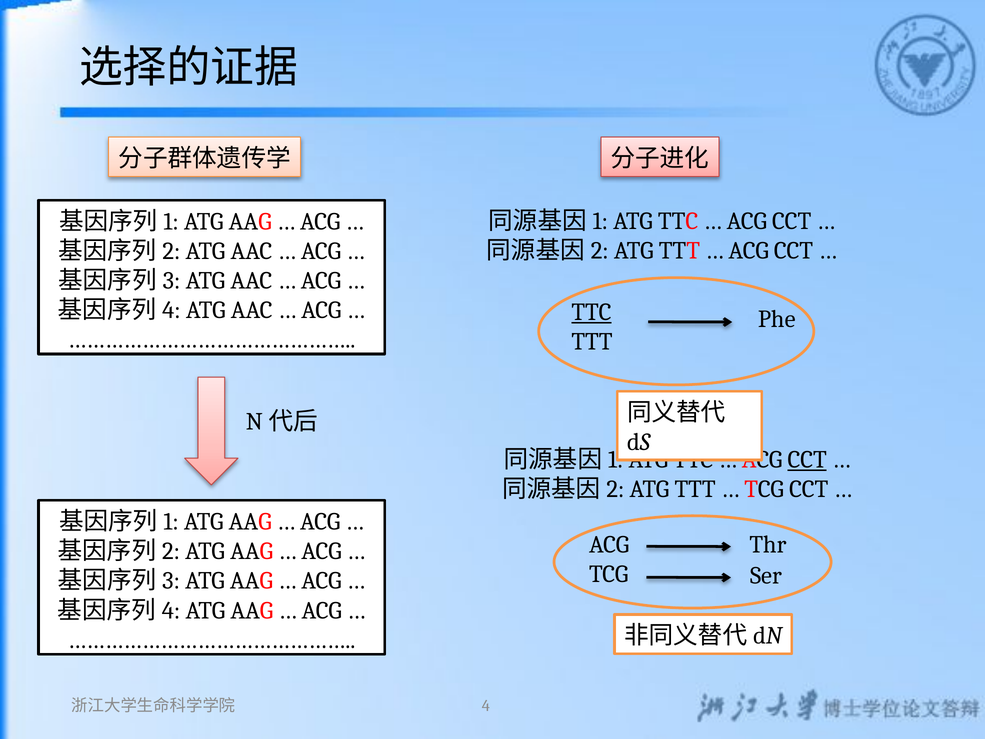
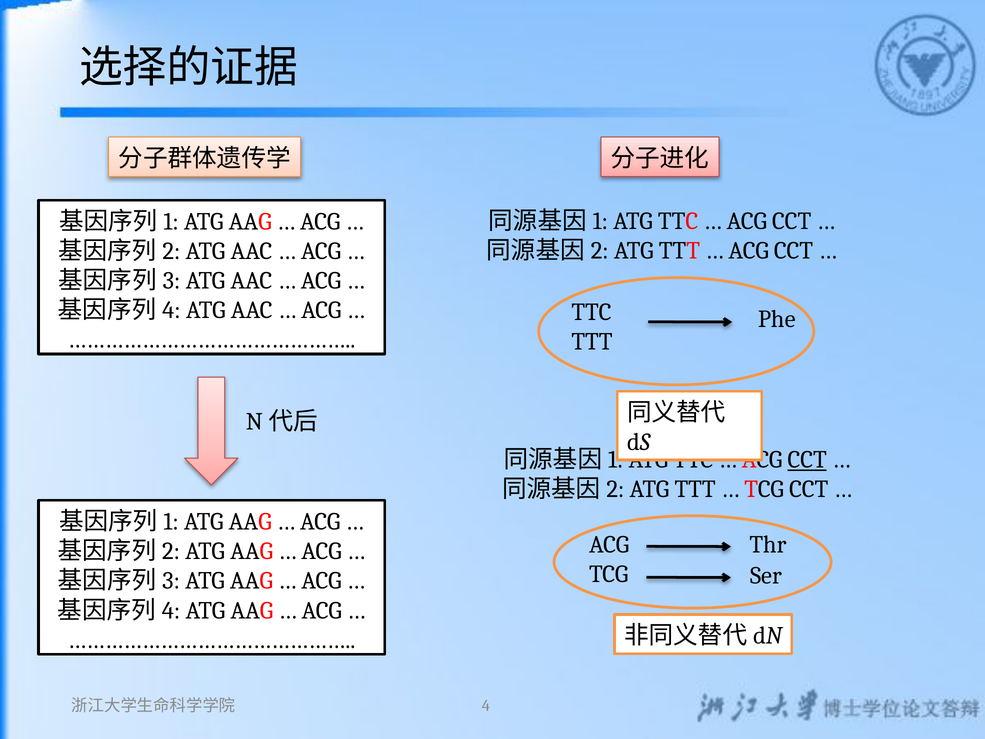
TTC at (591, 312) underline: present -> none
